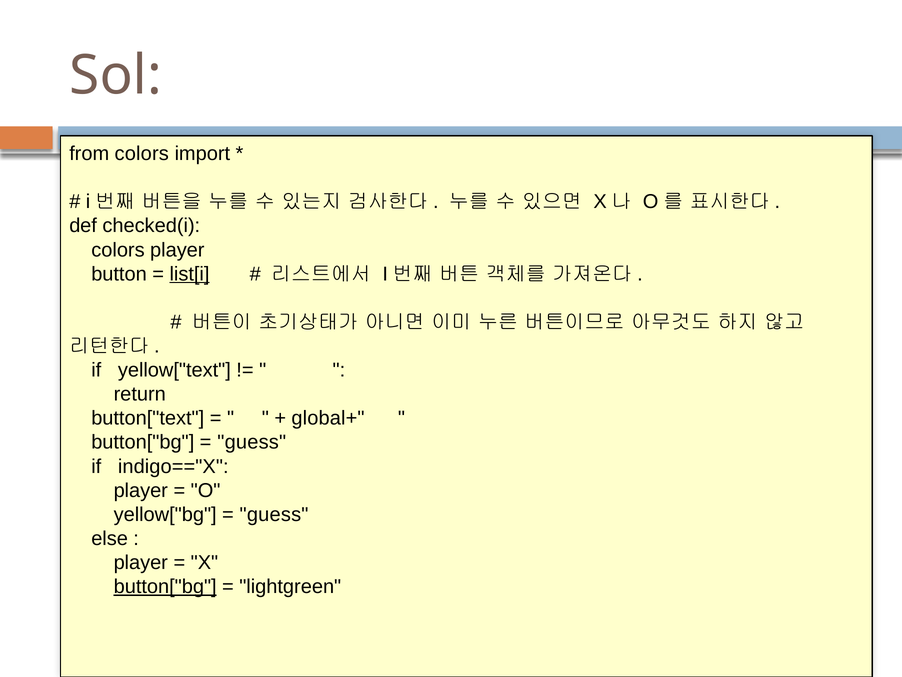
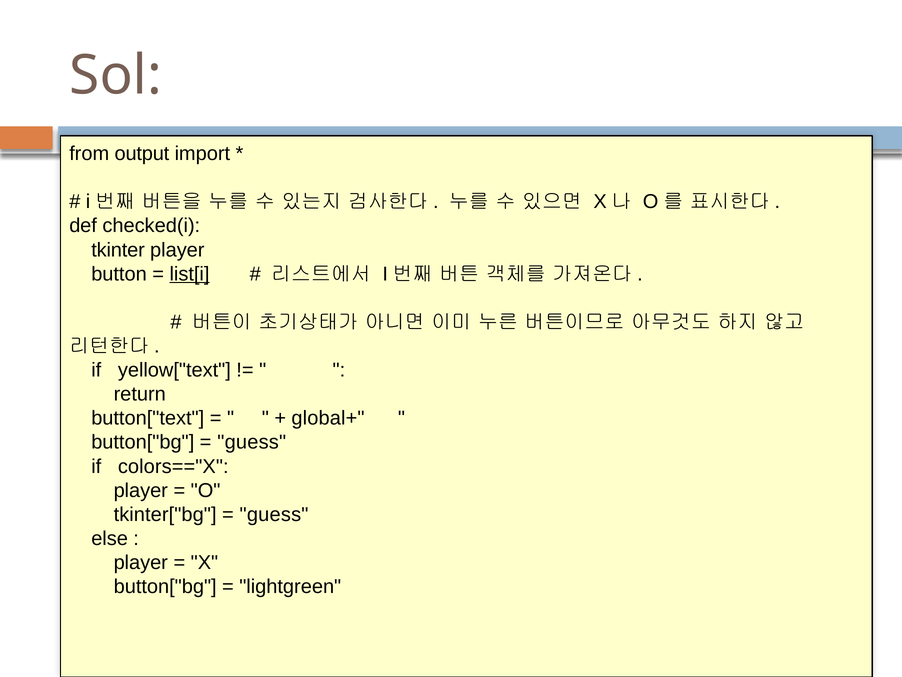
from colors: colors -> output
colors at (118, 250): colors -> tkinter
indigo=="X: indigo=="X -> colors=="X
yellow["bg: yellow["bg -> tkinter["bg
button["bg at (165, 586) underline: present -> none
